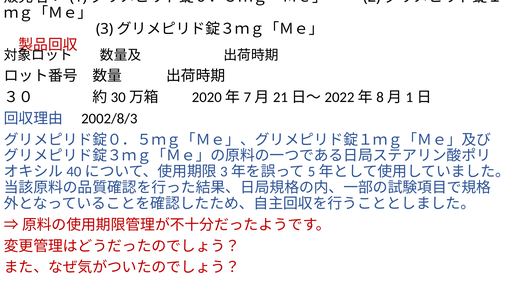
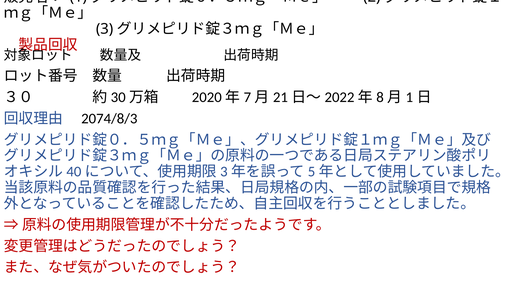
2002/8/3: 2002/8/3 -> 2074/8/3
